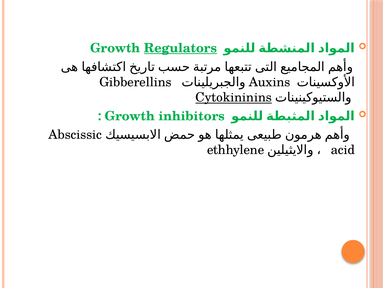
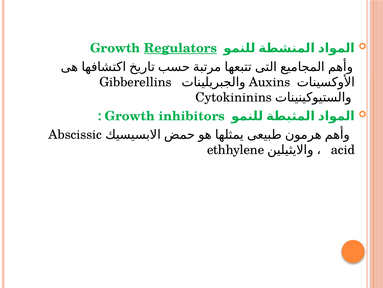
Cytokininins underline: present -> none
